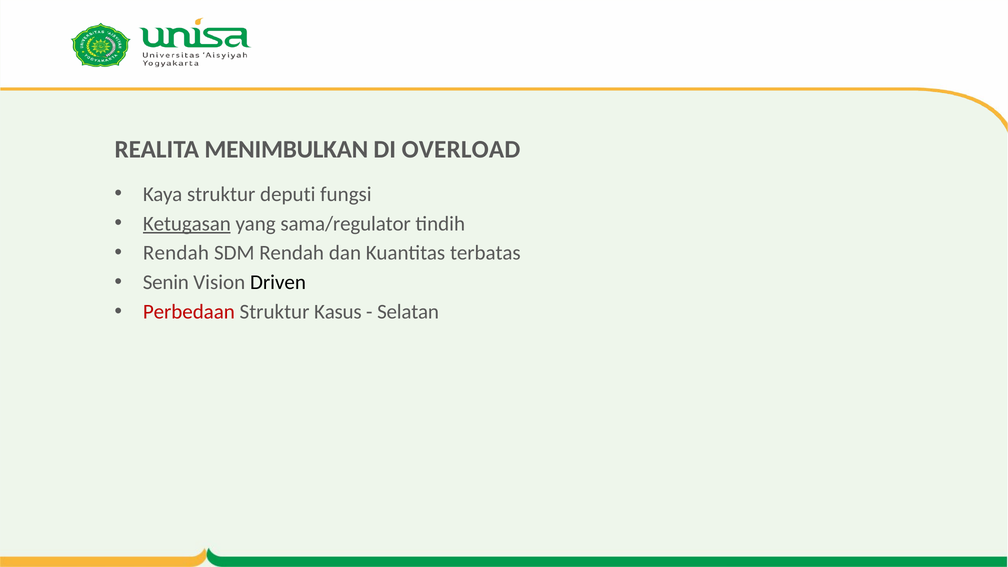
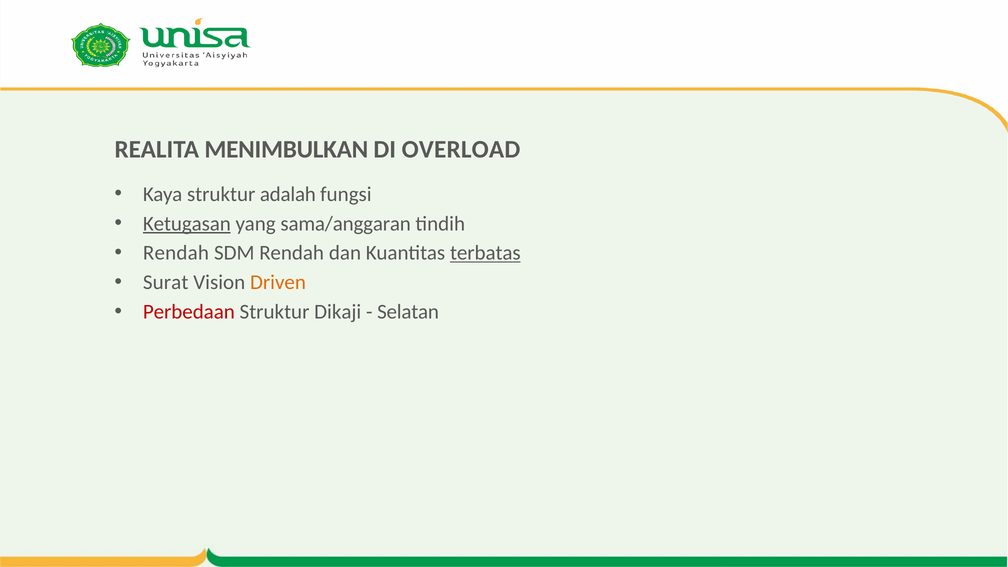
deputi: deputi -> adalah
sama/regulator: sama/regulator -> sama/anggaran
terbatas underline: none -> present
Senin: Senin -> Surat
Driven colour: black -> orange
Kasus: Kasus -> Dikaji
